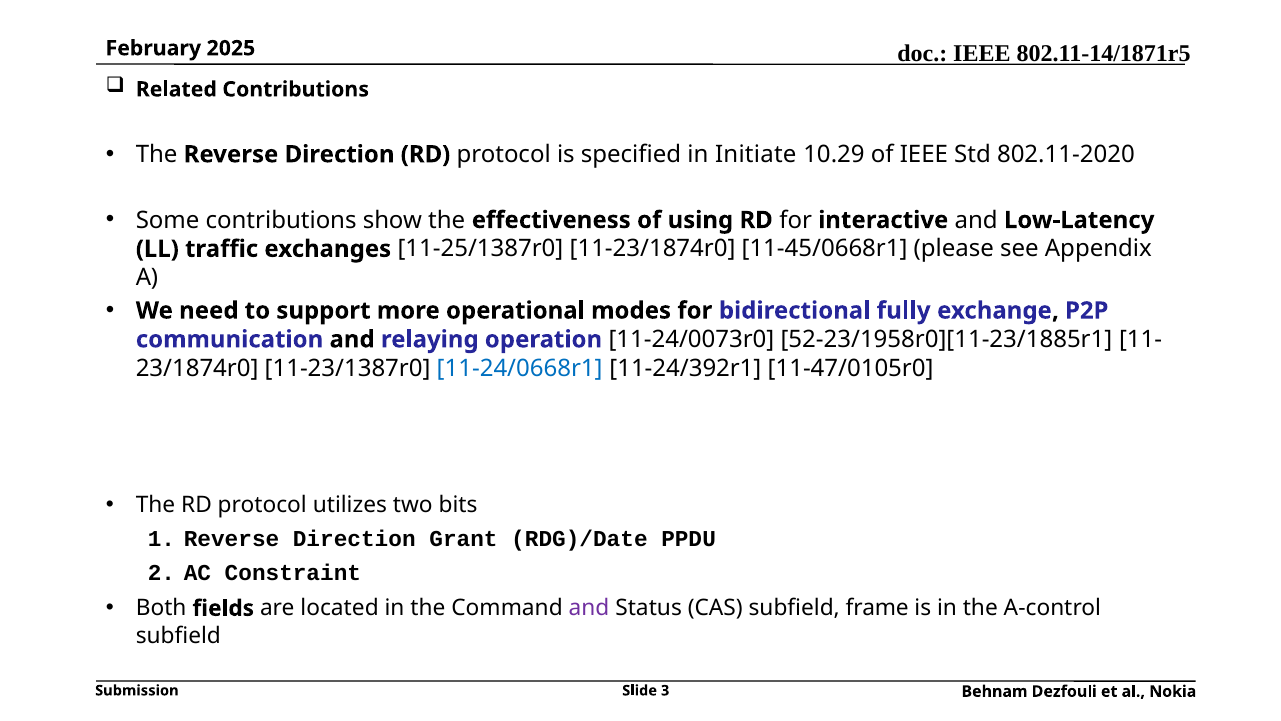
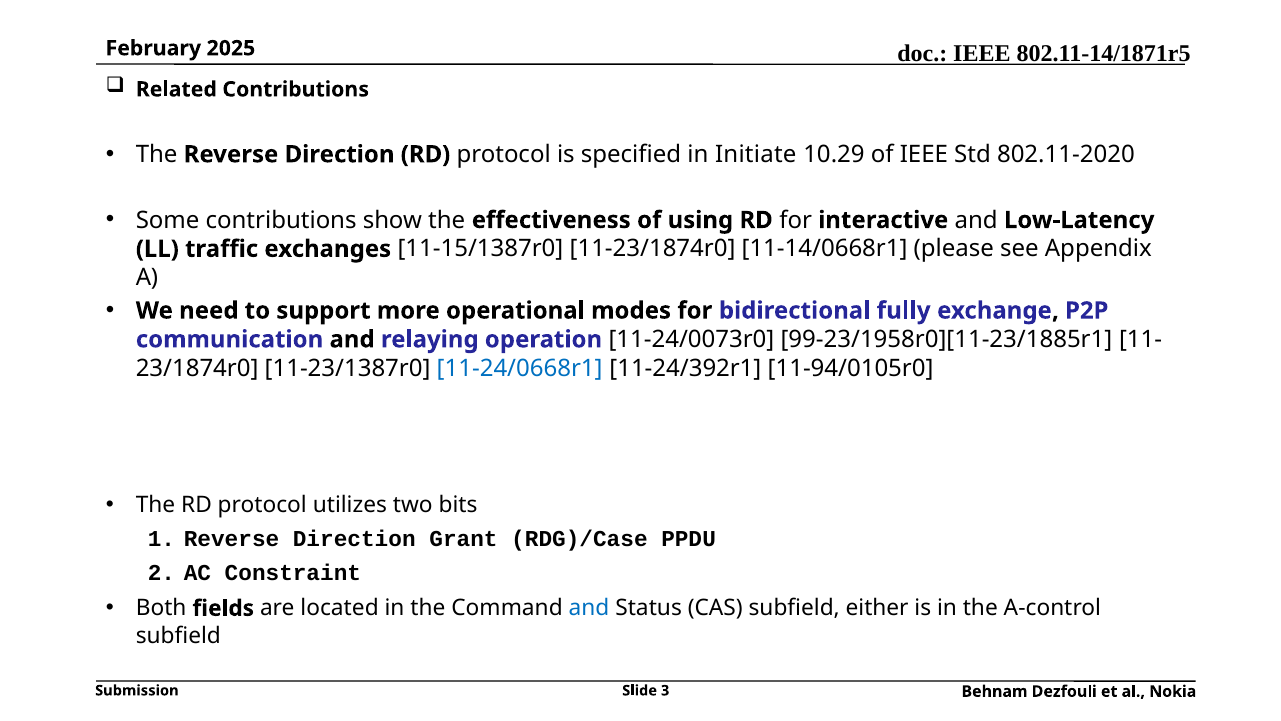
11-25/1387r0: 11-25/1387r0 -> 11-15/1387r0
11-45/0668r1: 11-45/0668r1 -> 11-14/0668r1
52-23/1958r0][11-23/1885r1: 52-23/1958r0][11-23/1885r1 -> 99-23/1958r0][11-23/1885r1
11-47/0105r0: 11-47/0105r0 -> 11-94/0105r0
RDG)/Date: RDG)/Date -> RDG)/Case
and at (589, 608) colour: purple -> blue
frame: frame -> either
